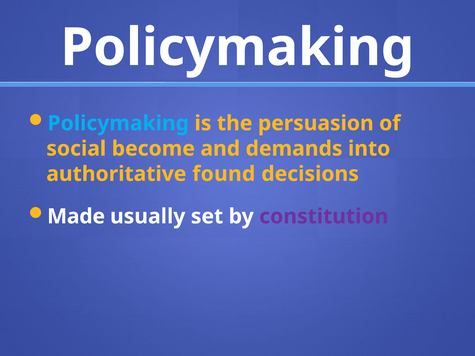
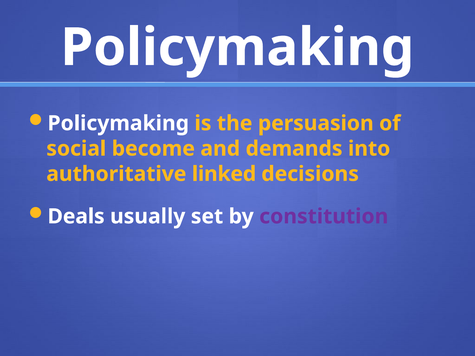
Policymaking at (118, 123) colour: light blue -> white
found: found -> linked
Made: Made -> Deals
